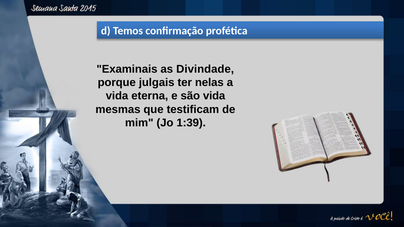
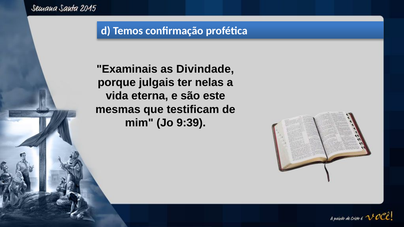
são vida: vida -> este
1:39: 1:39 -> 9:39
